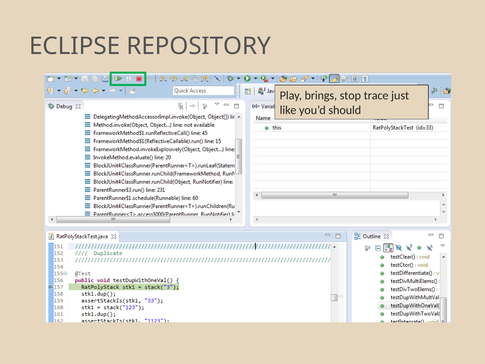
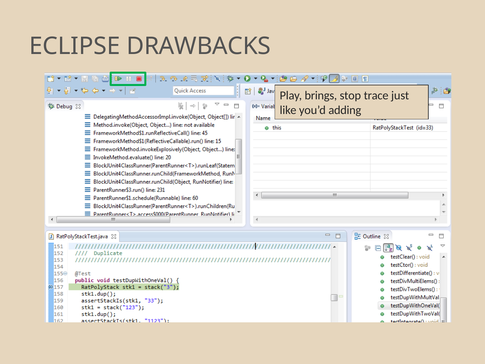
REPOSITORY: REPOSITORY -> DRAWBACKS
should: should -> adding
